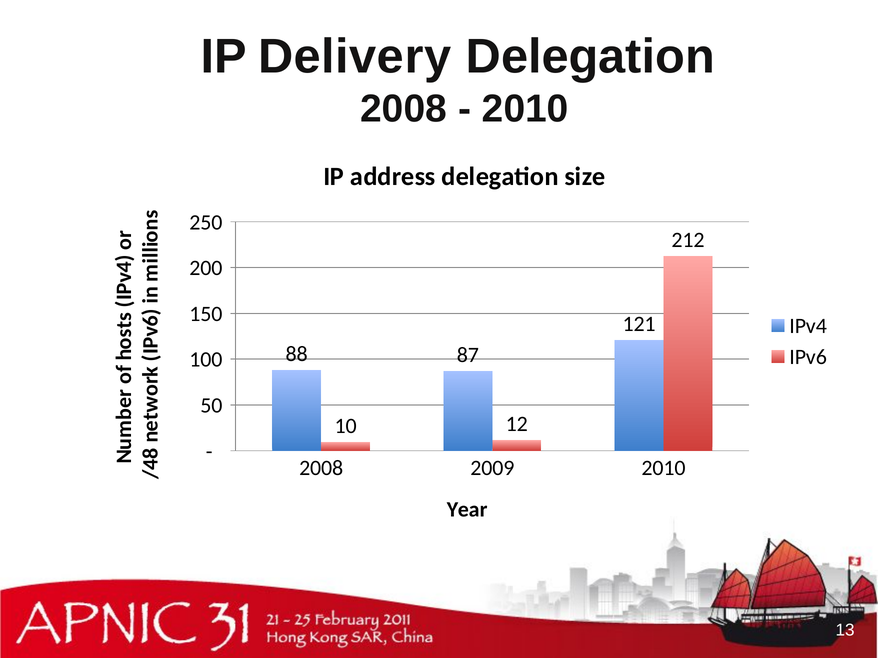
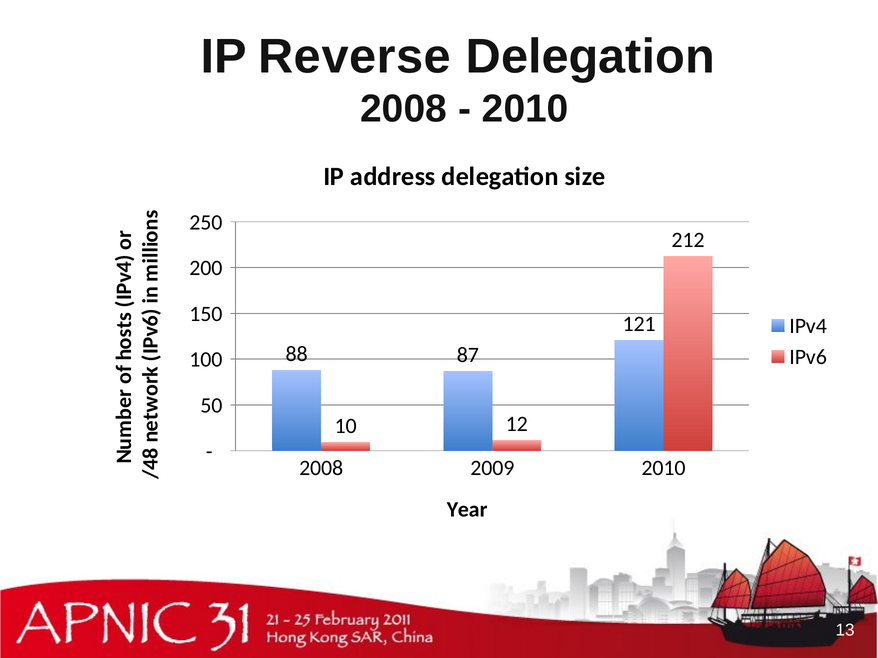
Delivery: Delivery -> Reverse
